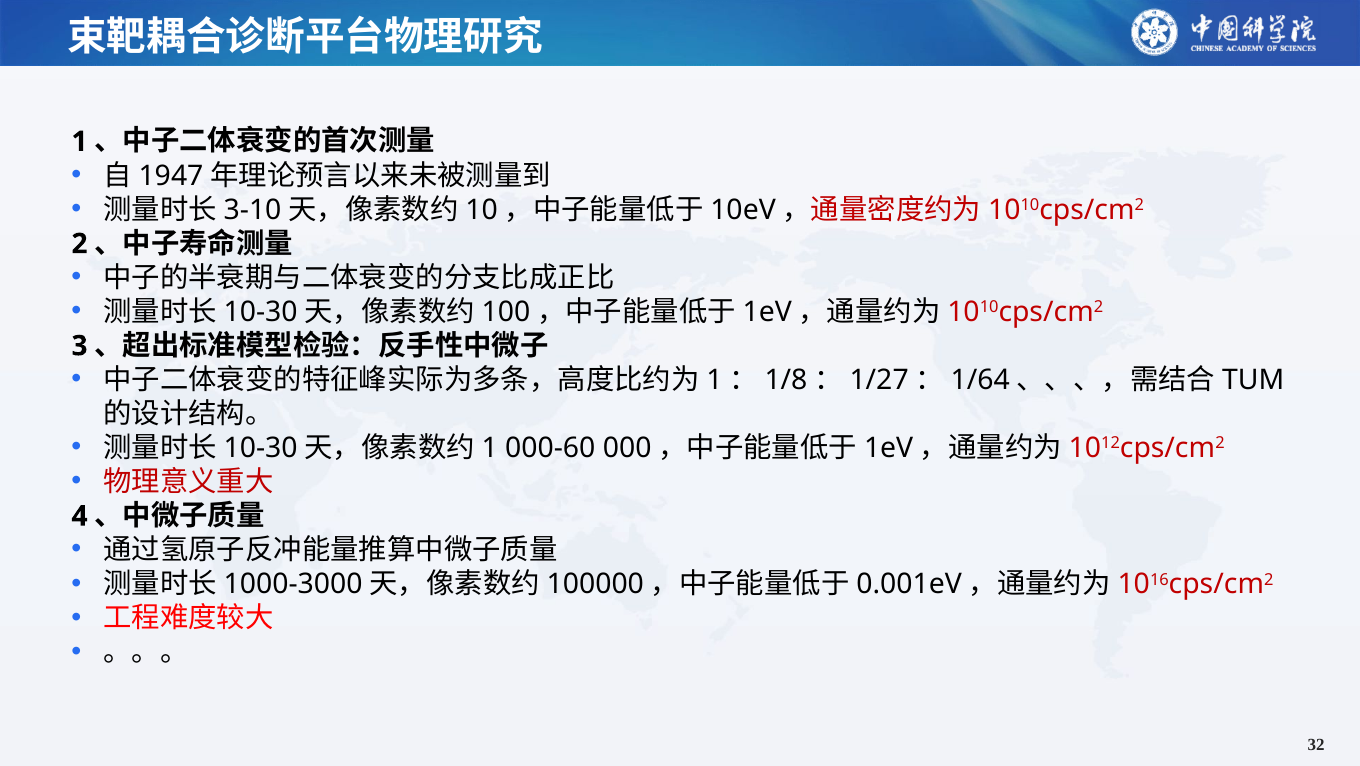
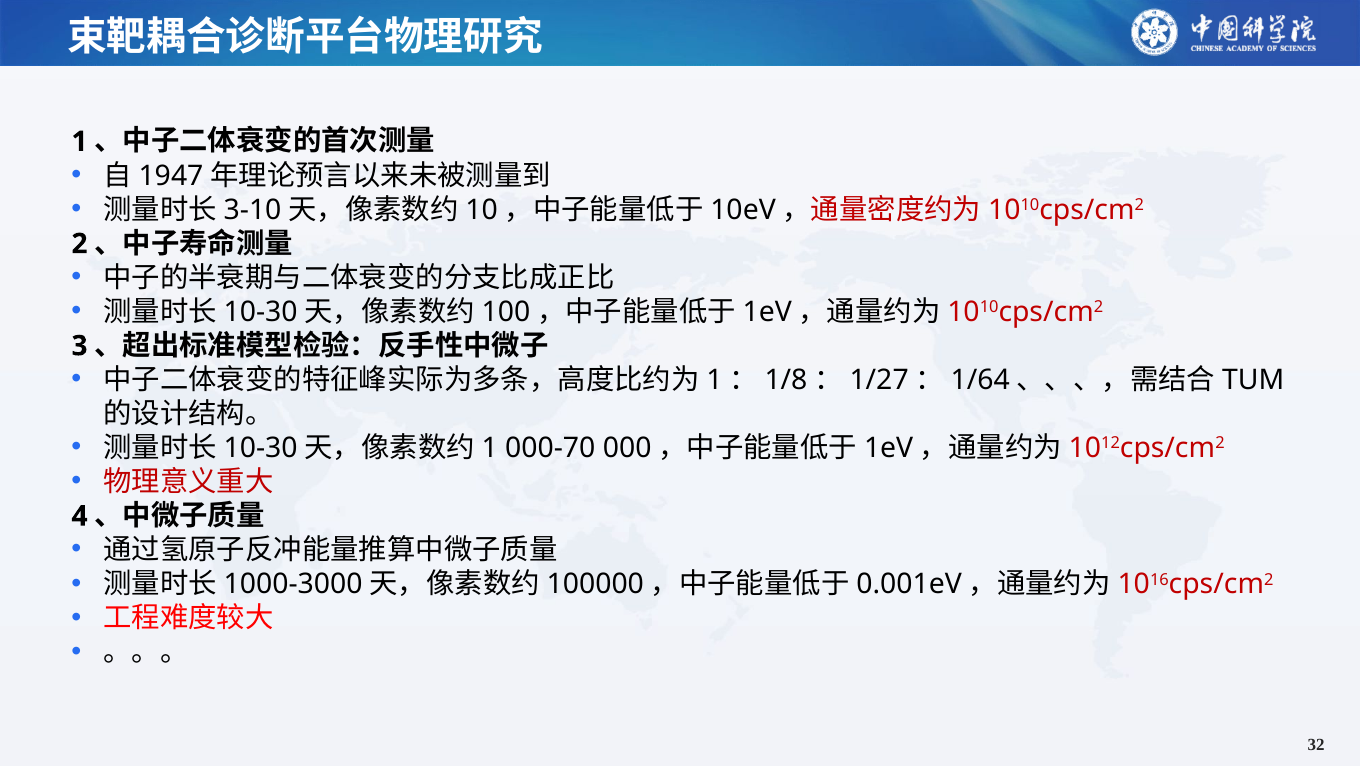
000-60: 000-60 -> 000-70
